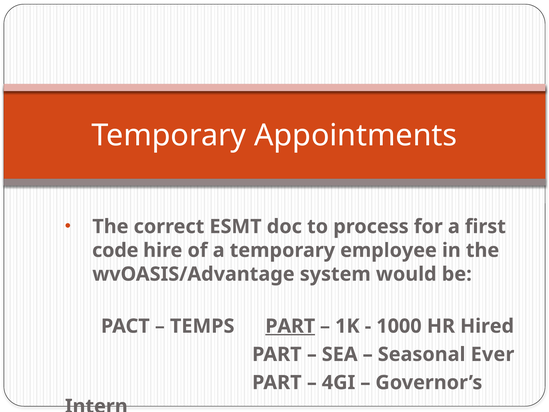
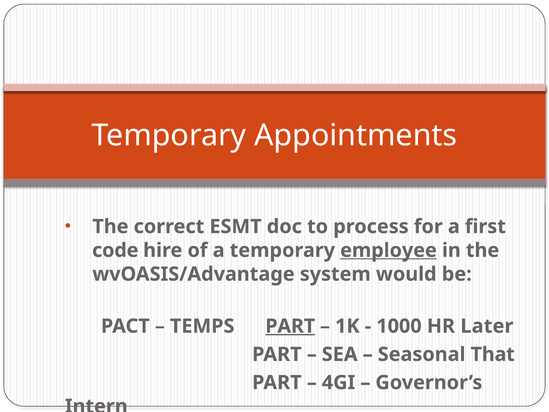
employee underline: none -> present
Hired: Hired -> Later
Ever: Ever -> That
